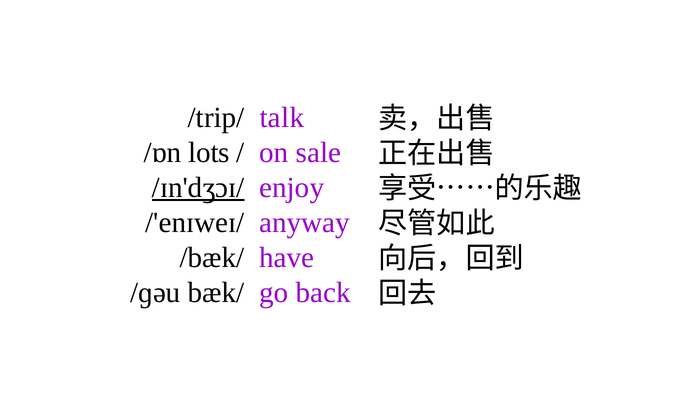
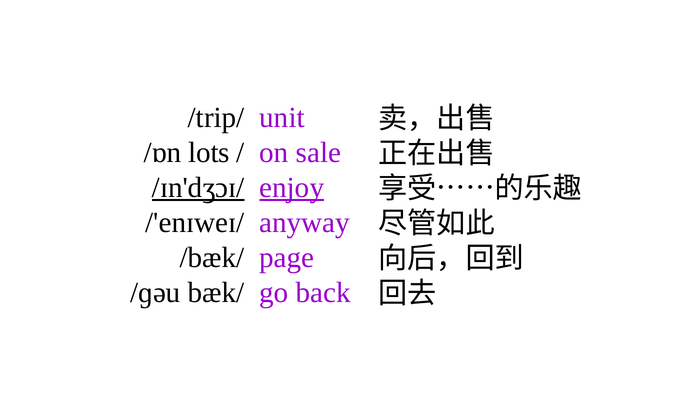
talk: talk -> unit
enjoy underline: none -> present
have: have -> page
